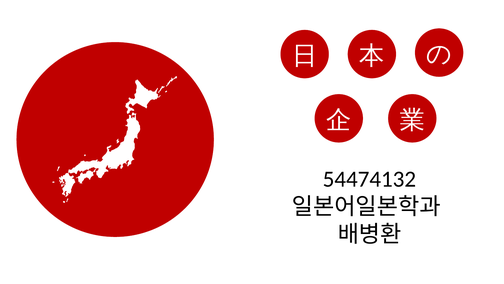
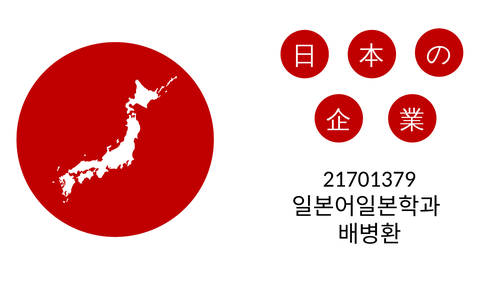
54474132: 54474132 -> 21701379
